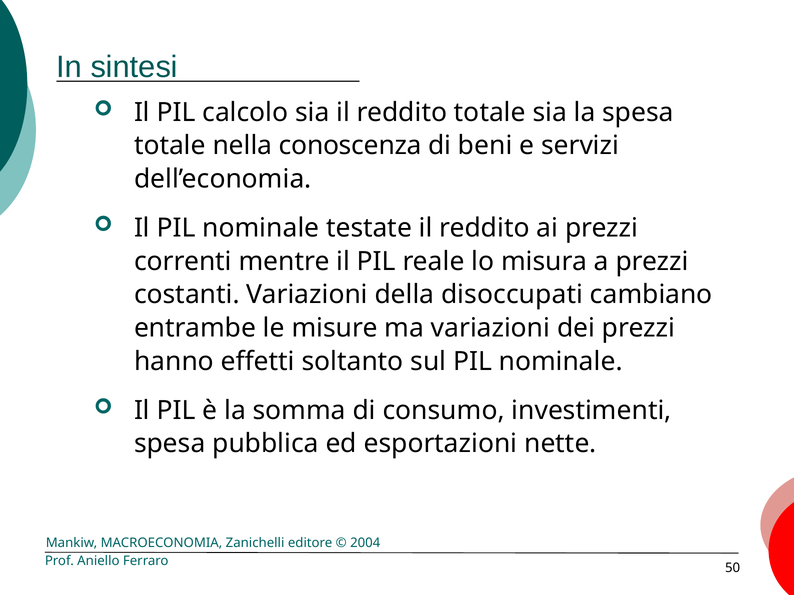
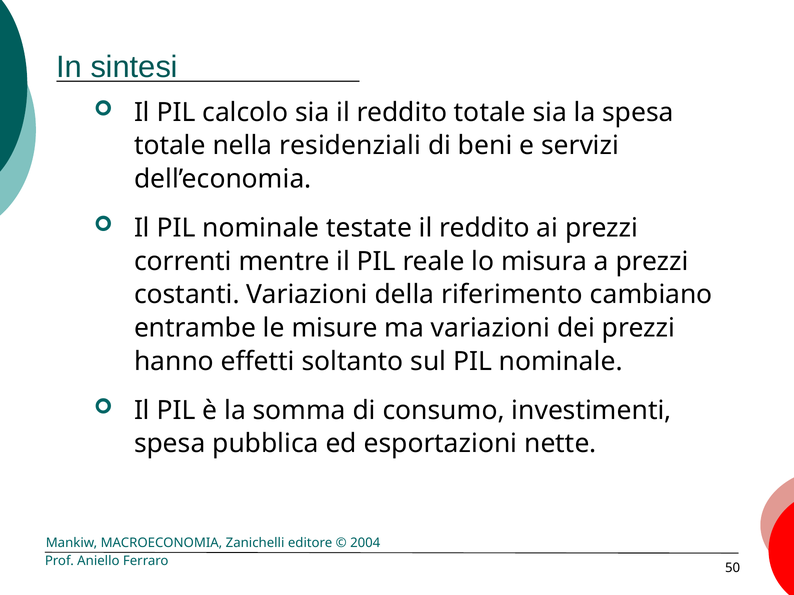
conoscenza: conoscenza -> residenziali
disoccupati: disoccupati -> riferimento
